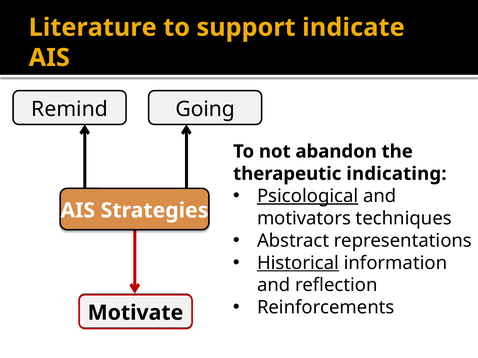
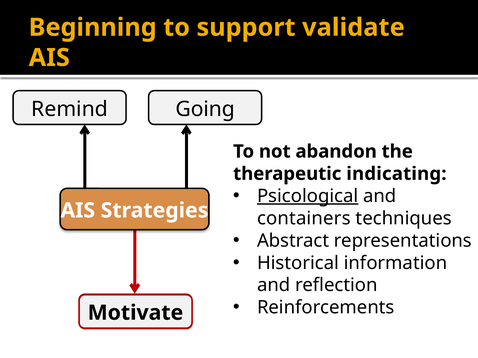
Literature: Literature -> Beginning
indicate: indicate -> validate
motivators: motivators -> containers
Historical underline: present -> none
